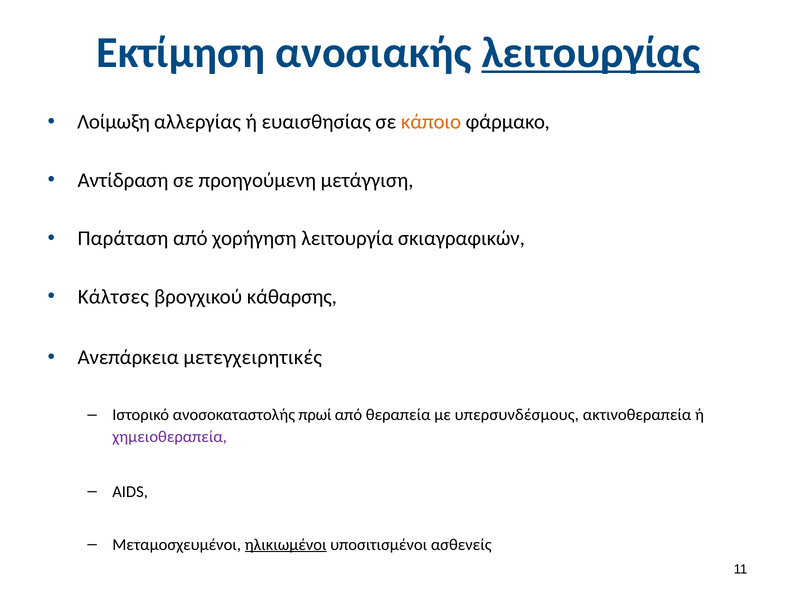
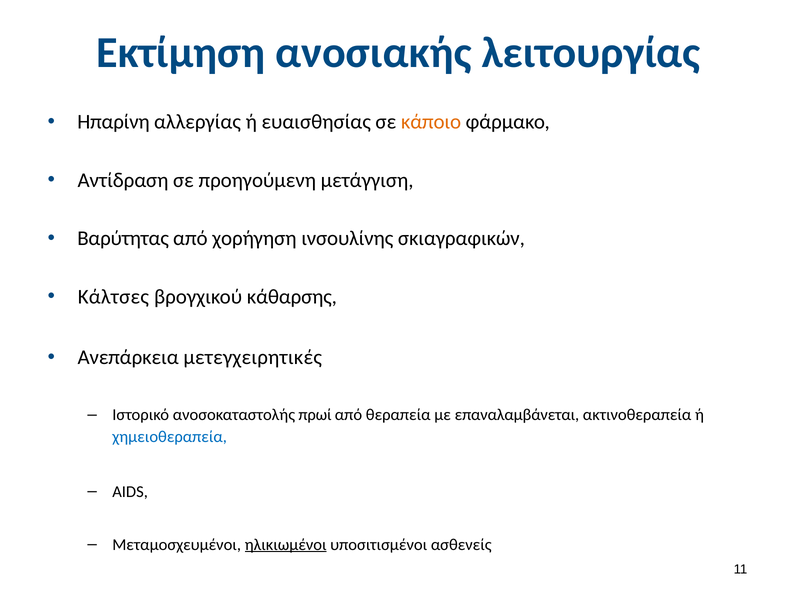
λειτουργίας underline: present -> none
Λοίμωξη: Λοίμωξη -> Ηπαρίνη
Παράταση: Παράταση -> Βαρύτητας
λειτουργία: λειτουργία -> ινσουλίνης
υπερσυνδέσμους: υπερσυνδέσμους -> επαναλαμβάνεται
χημειοθεραπεία colour: purple -> blue
